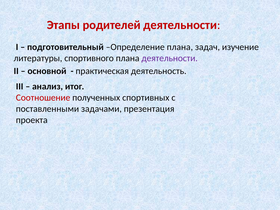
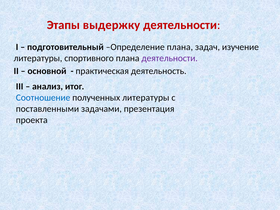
родителей: родителей -> выдержку
Соотношение colour: red -> blue
полученных спортивных: спортивных -> литературы
